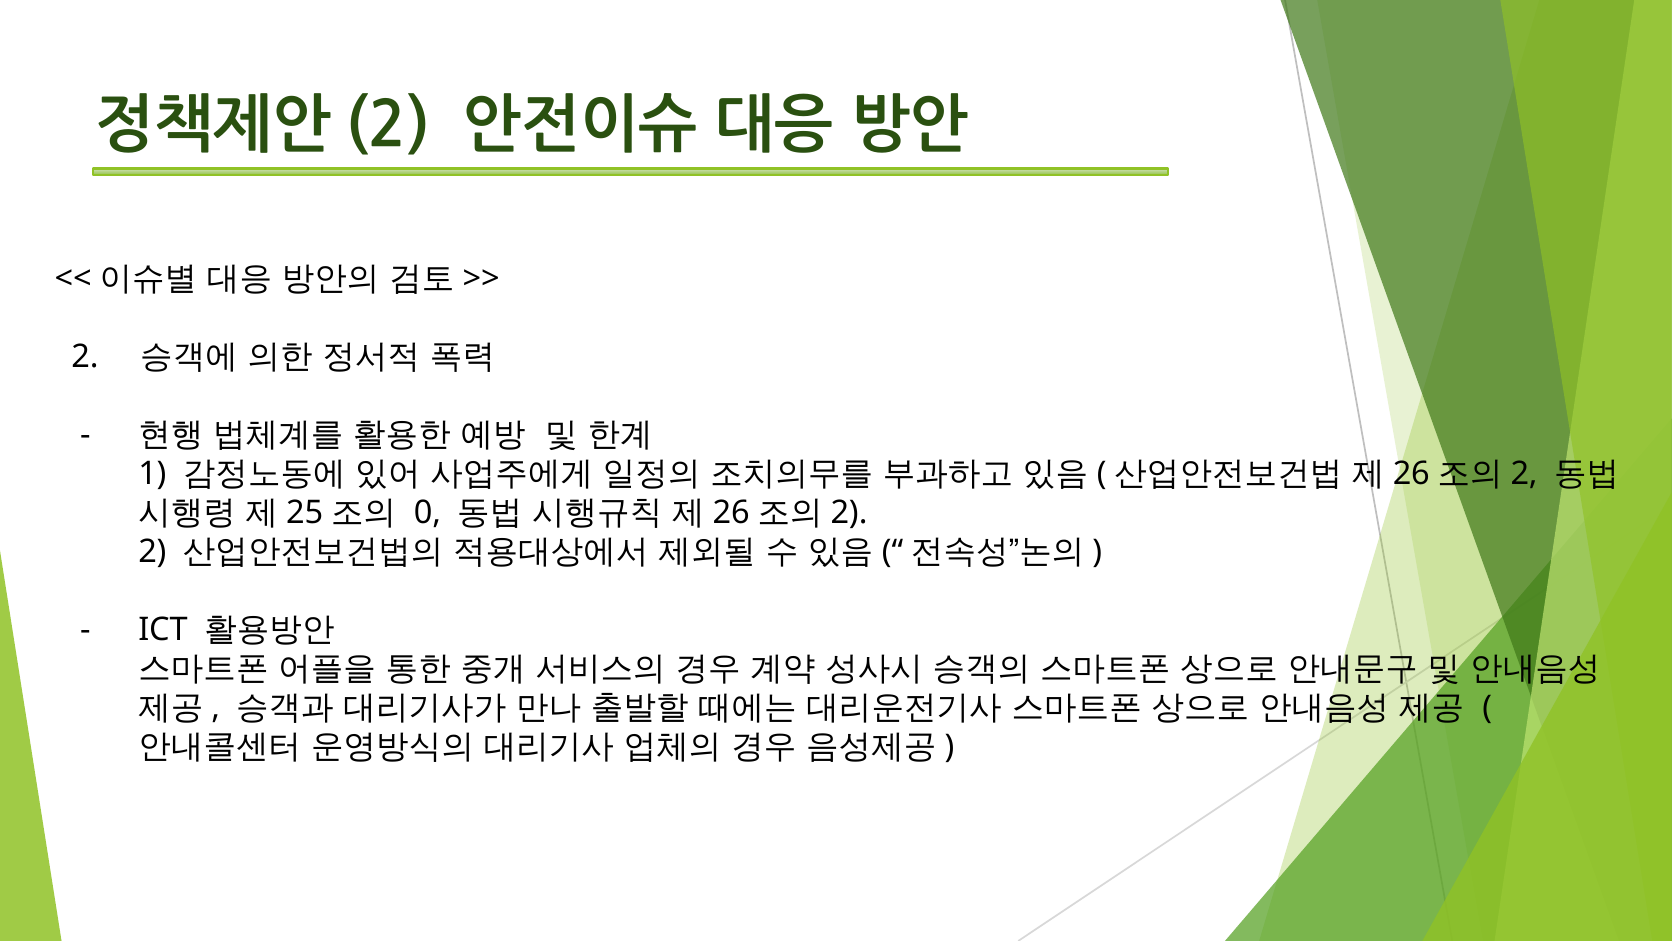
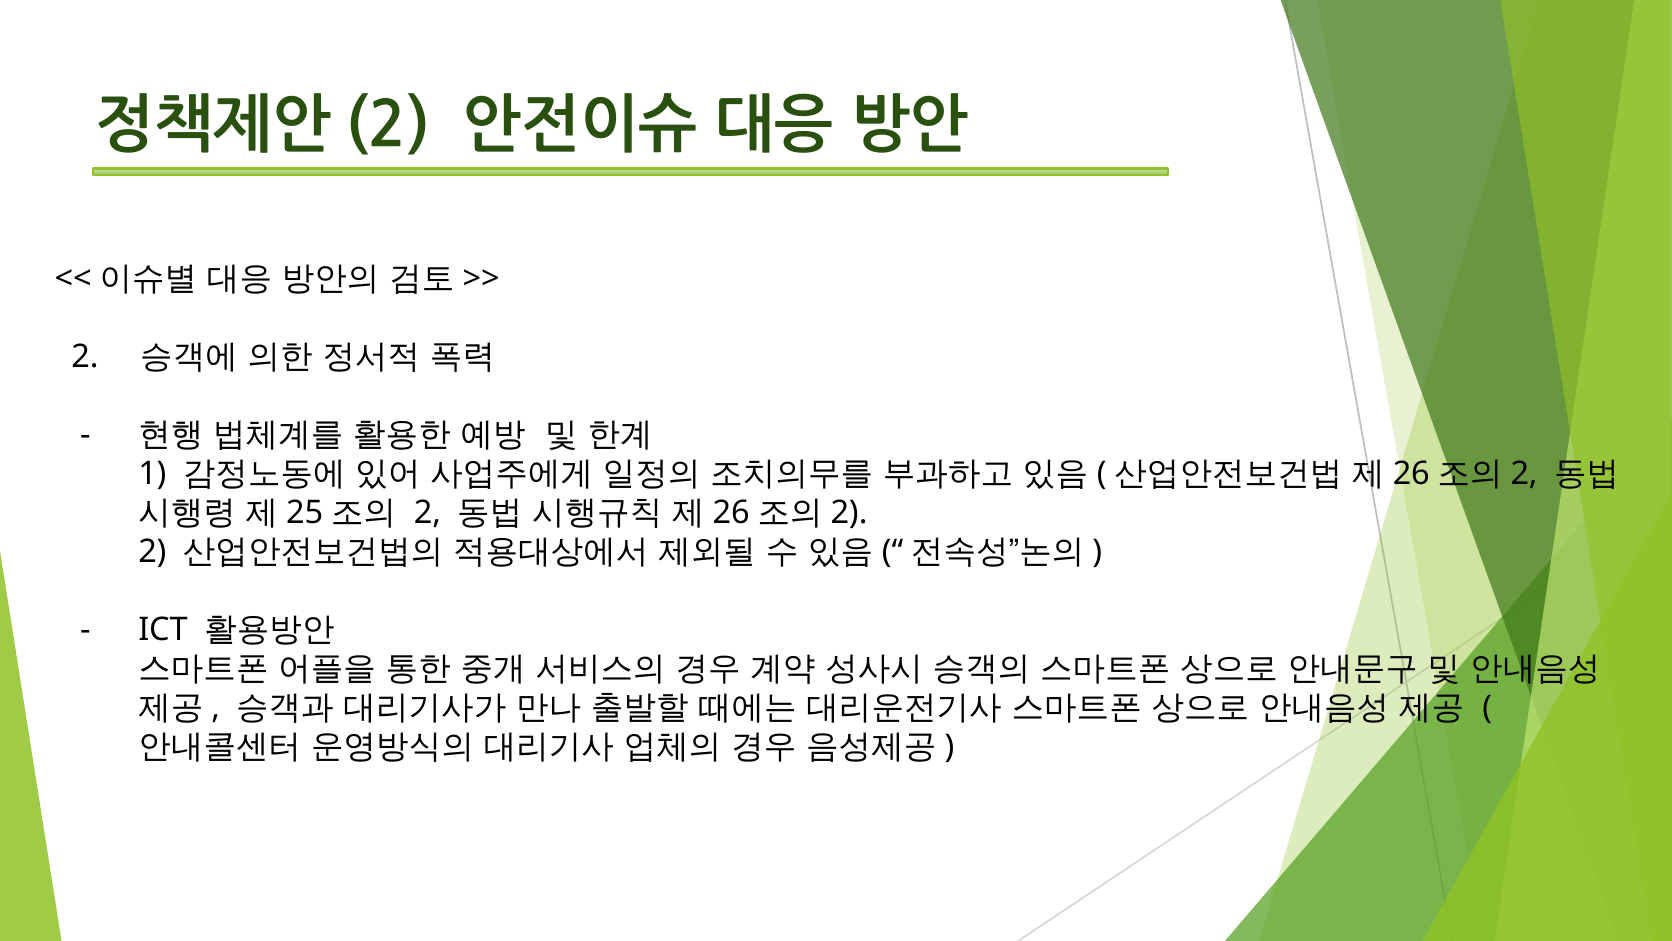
0 at (427, 513): 0 -> 2
